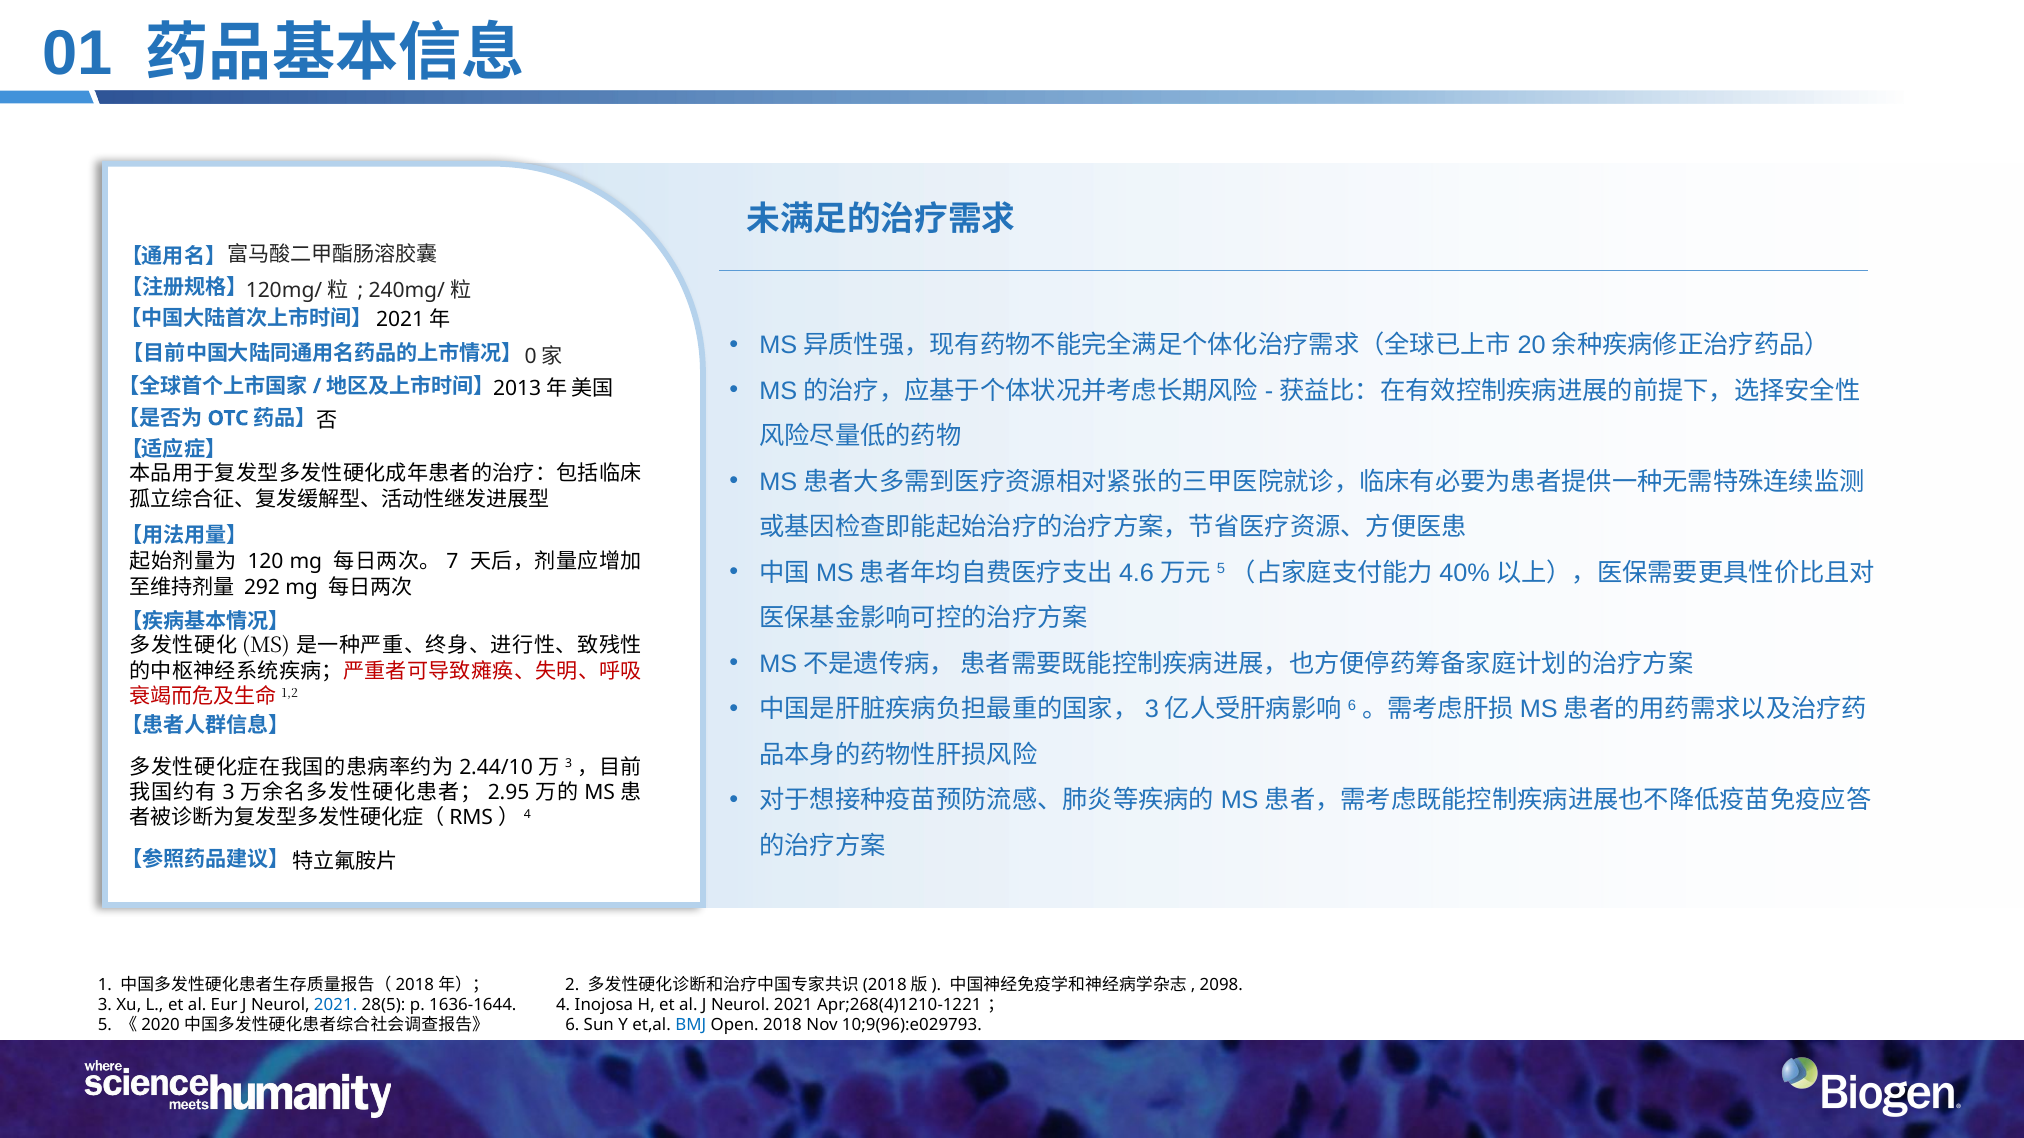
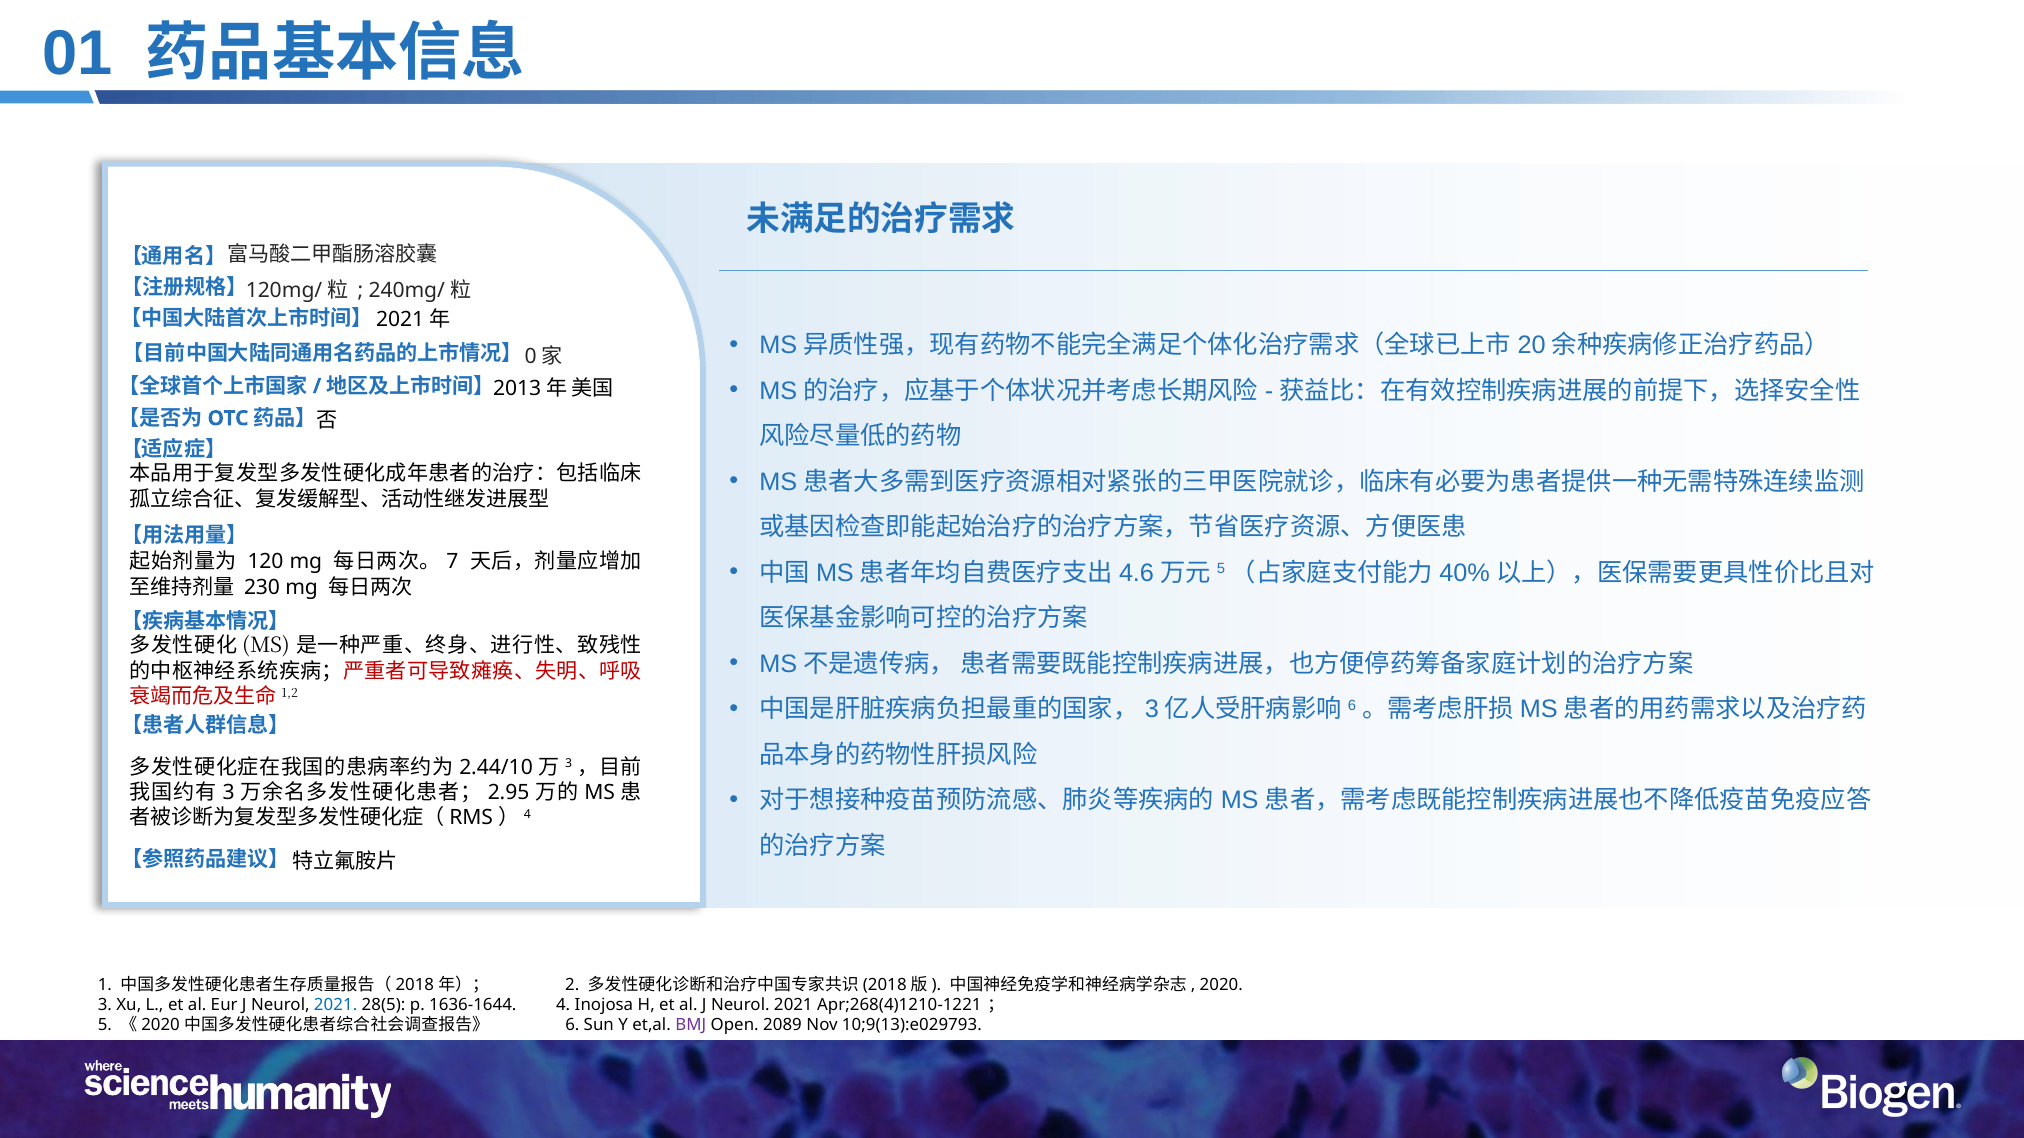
292: 292 -> 230
2098: 2098 -> 2020
BMJ colour: blue -> purple
2018: 2018 -> 2089
10;9(96):e029793: 10;9(96):e029793 -> 10;9(13):e029793
